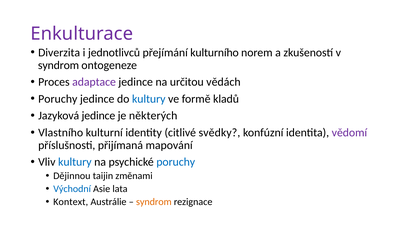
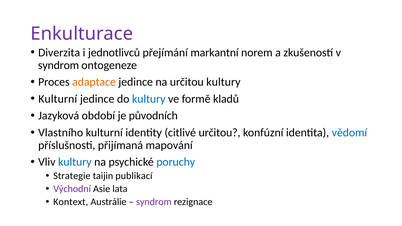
kulturního: kulturního -> markantní
adaptace colour: purple -> orange
určitou vědách: vědách -> kultury
Poruchy at (58, 99): Poruchy -> Kulturní
Jazyková jedince: jedince -> období
některých: některých -> původních
citlivé svědky: svědky -> určitou
vědomí colour: purple -> blue
Dějinnou: Dějinnou -> Strategie
změnami: změnami -> publikací
Východní colour: blue -> purple
syndrom at (154, 202) colour: orange -> purple
